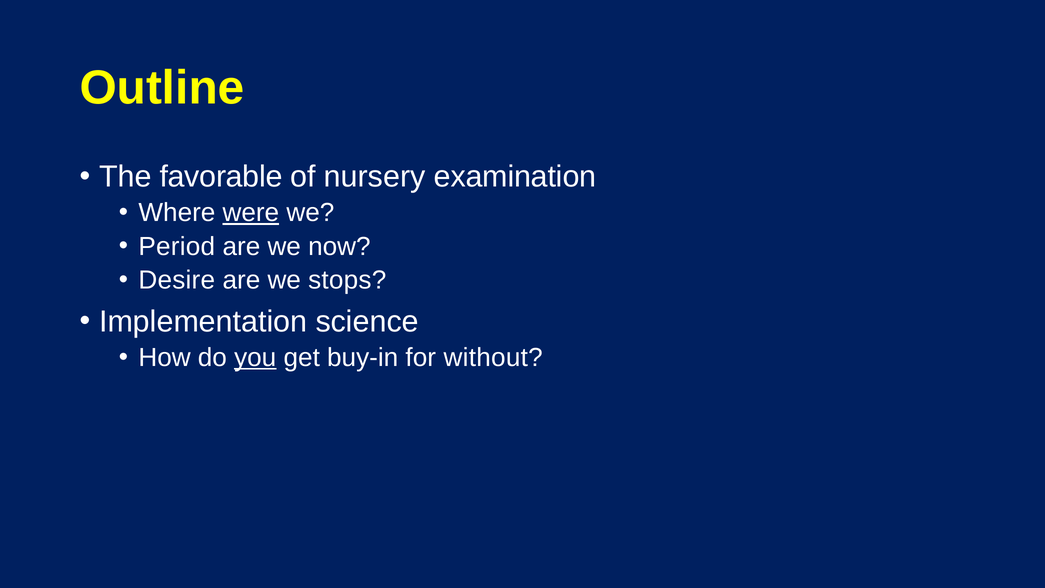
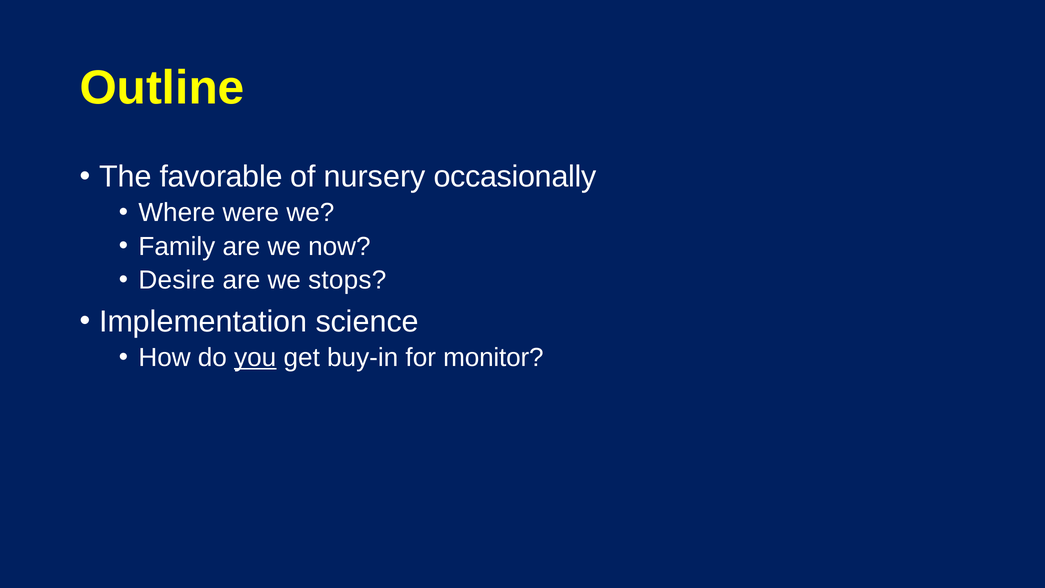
examination: examination -> occasionally
were underline: present -> none
Period: Period -> Family
without: without -> monitor
